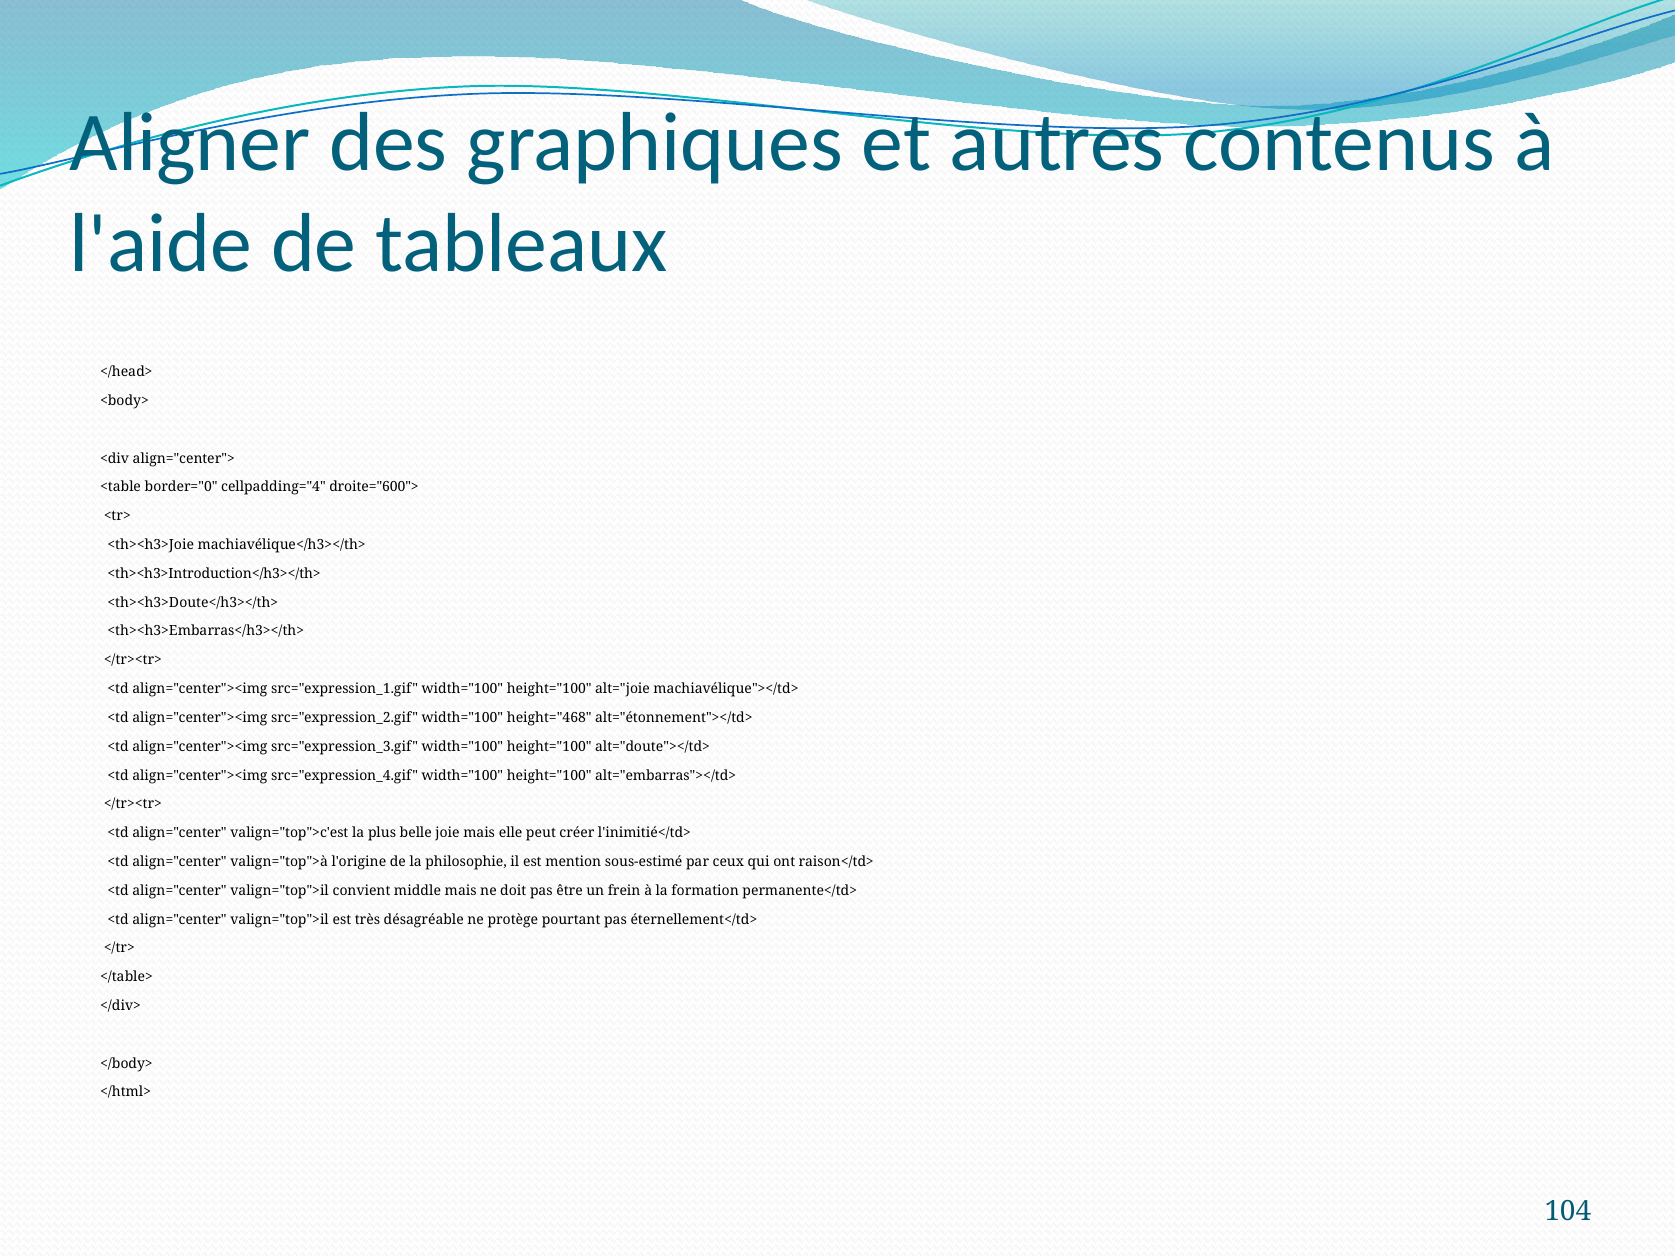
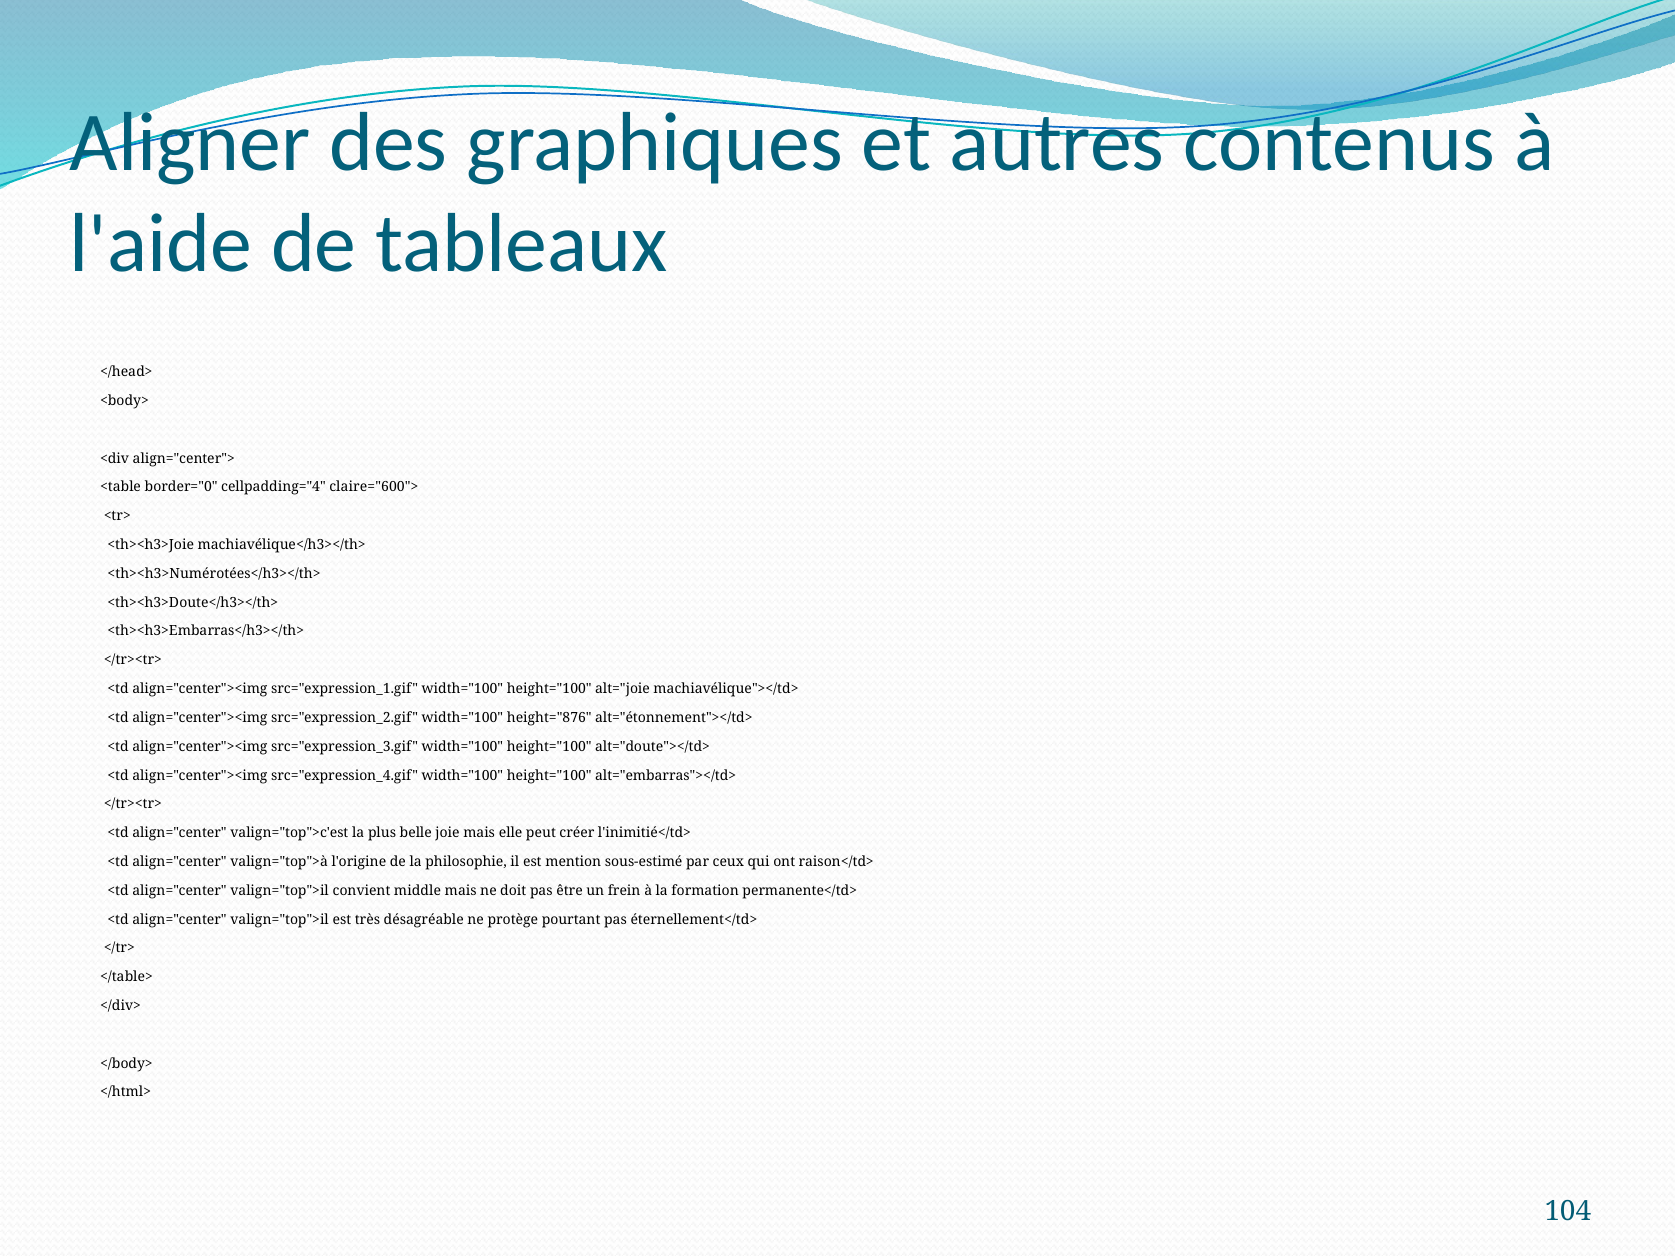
droite="600">: droite="600"> -> claire="600">
<th><h3>Introduction</h3></th>: <th><h3>Introduction</h3></th> -> <th><h3>Numérotées</h3></th>
height="468: height="468 -> height="876
